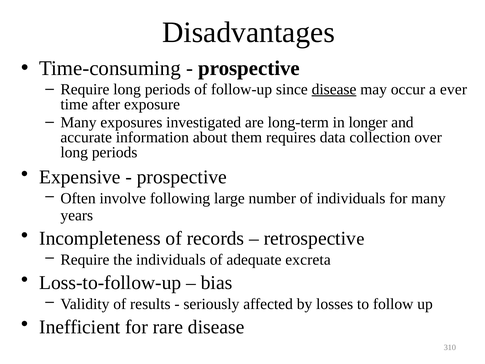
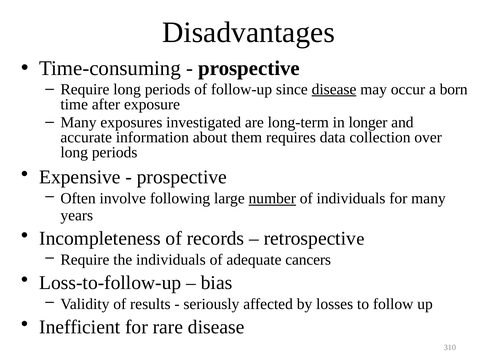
ever: ever -> born
number underline: none -> present
excreta: excreta -> cancers
